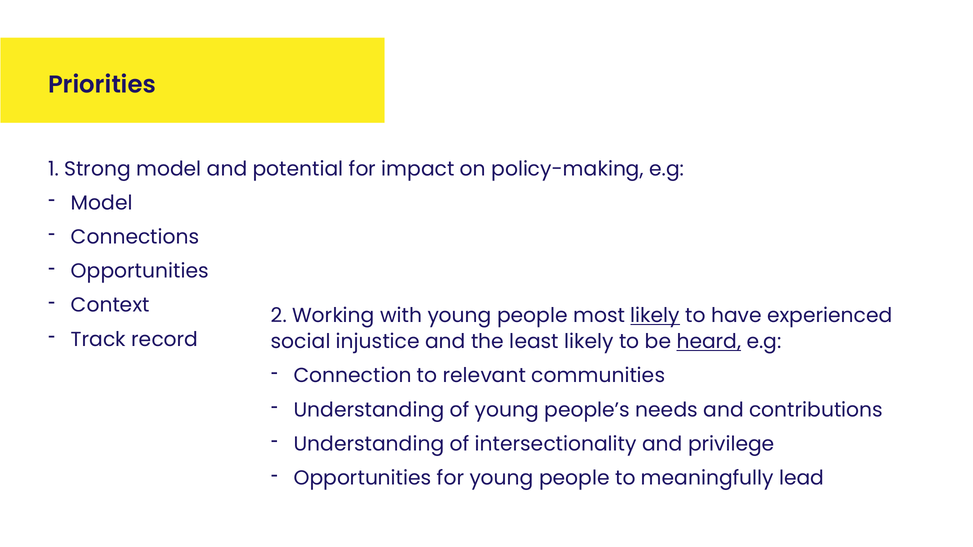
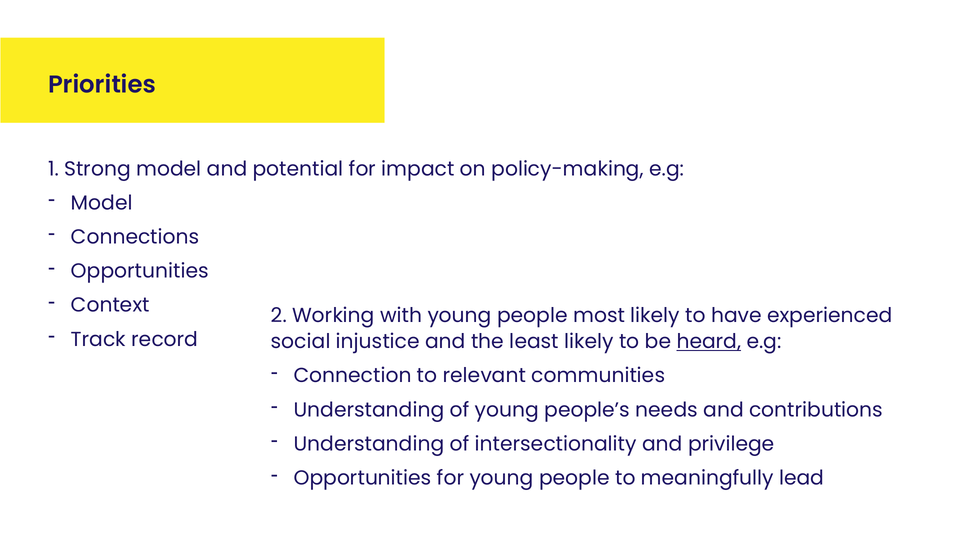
likely at (655, 316) underline: present -> none
